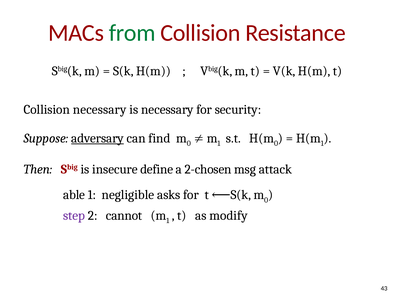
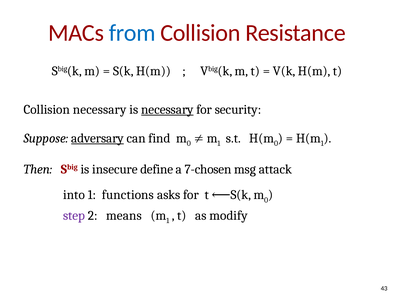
from colour: green -> blue
necessary at (167, 109) underline: none -> present
2-chosen: 2-chosen -> 7-chosen
able: able -> into
negligible: negligible -> functions
cannot: cannot -> means
